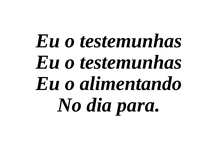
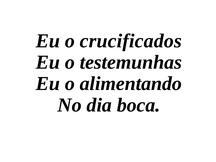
testemunhas at (131, 41): testemunhas -> crucificados
para: para -> boca
